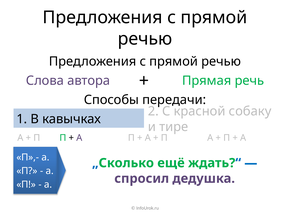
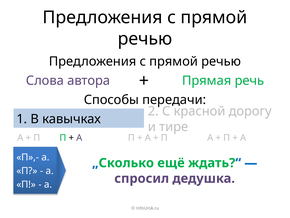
собаку: собаку -> дорогу
